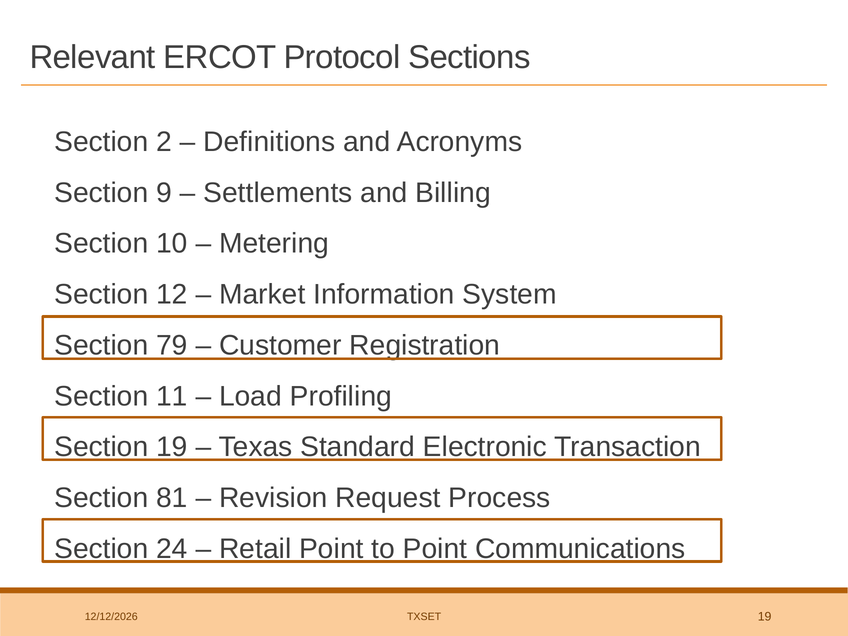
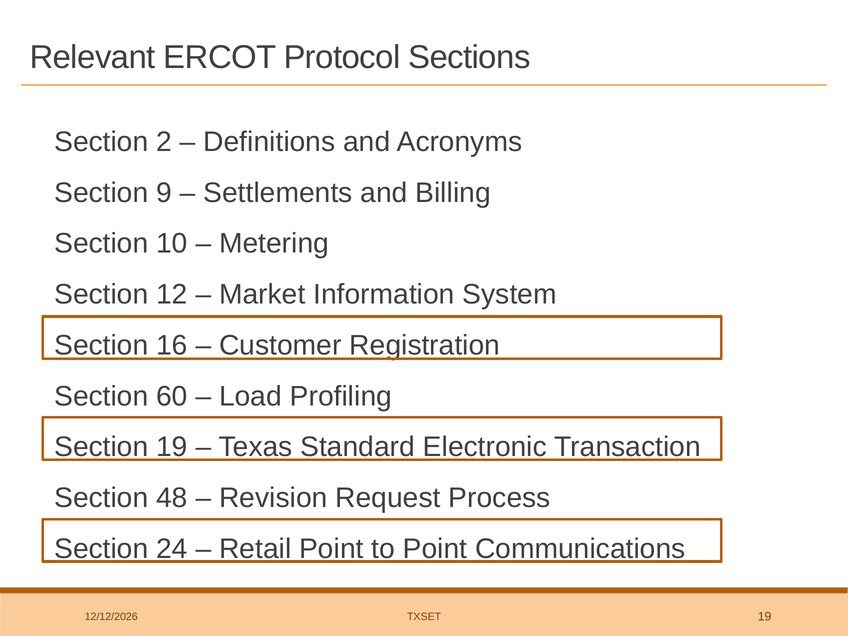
79: 79 -> 16
11: 11 -> 60
81: 81 -> 48
